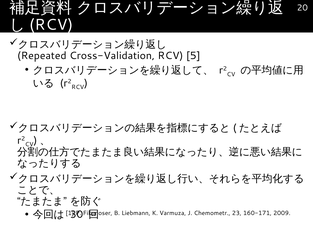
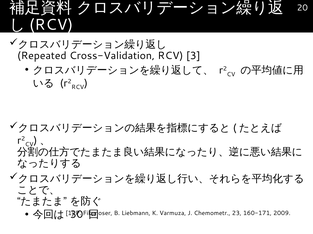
5: 5 -> 3
